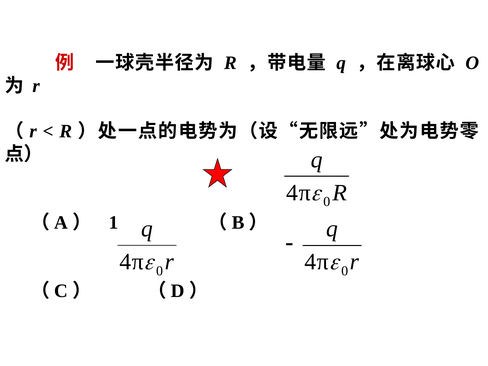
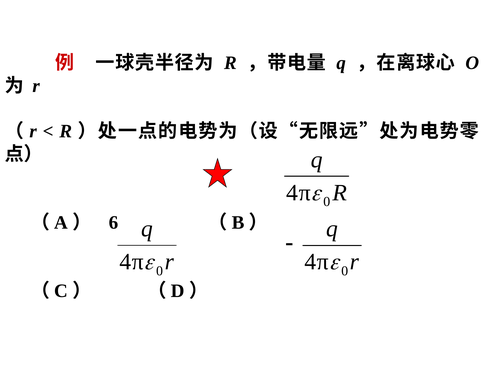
1: 1 -> 6
